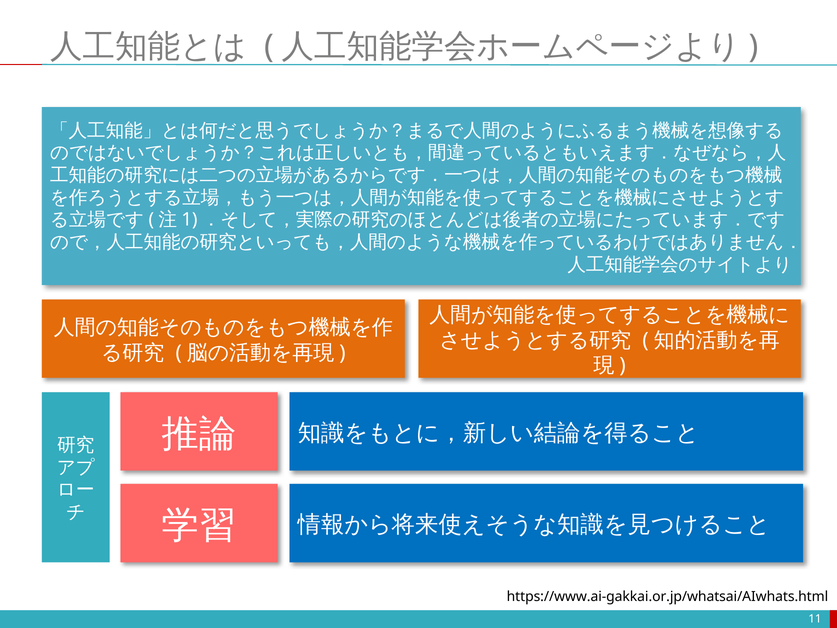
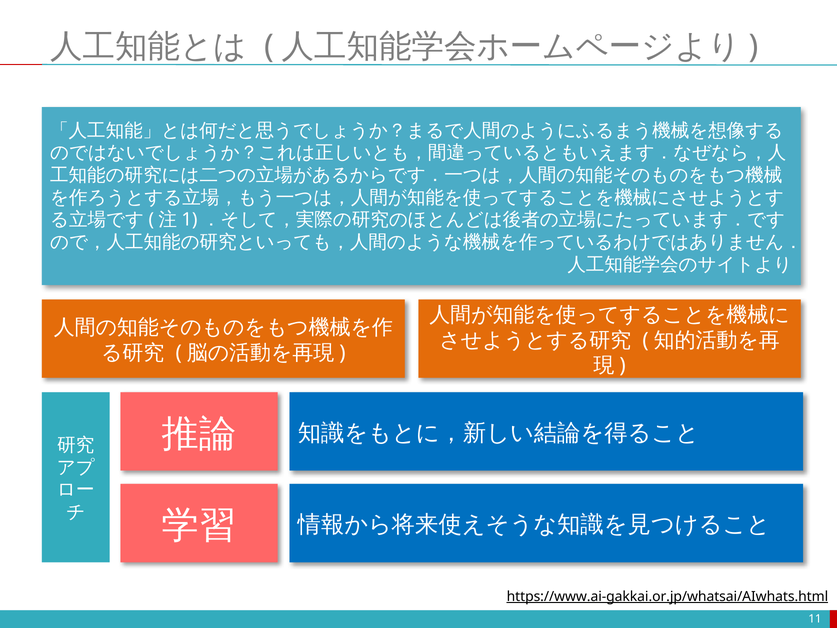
https://www.ai-gakkai.or.jp/whatsai/AIwhats.html underline: none -> present
